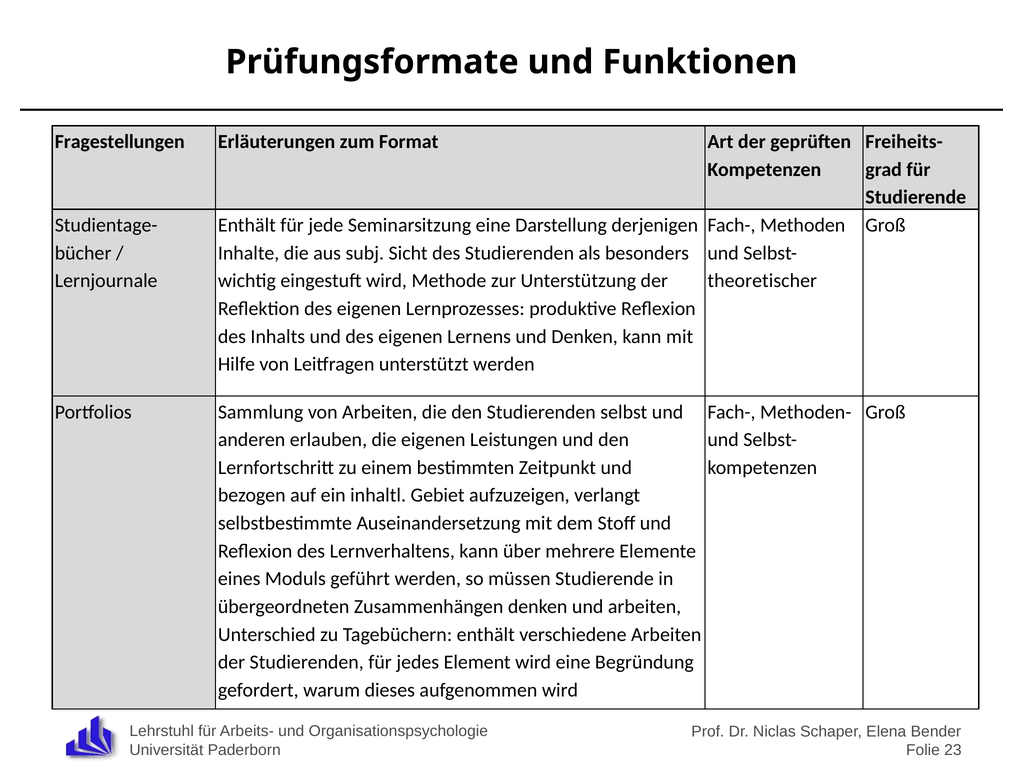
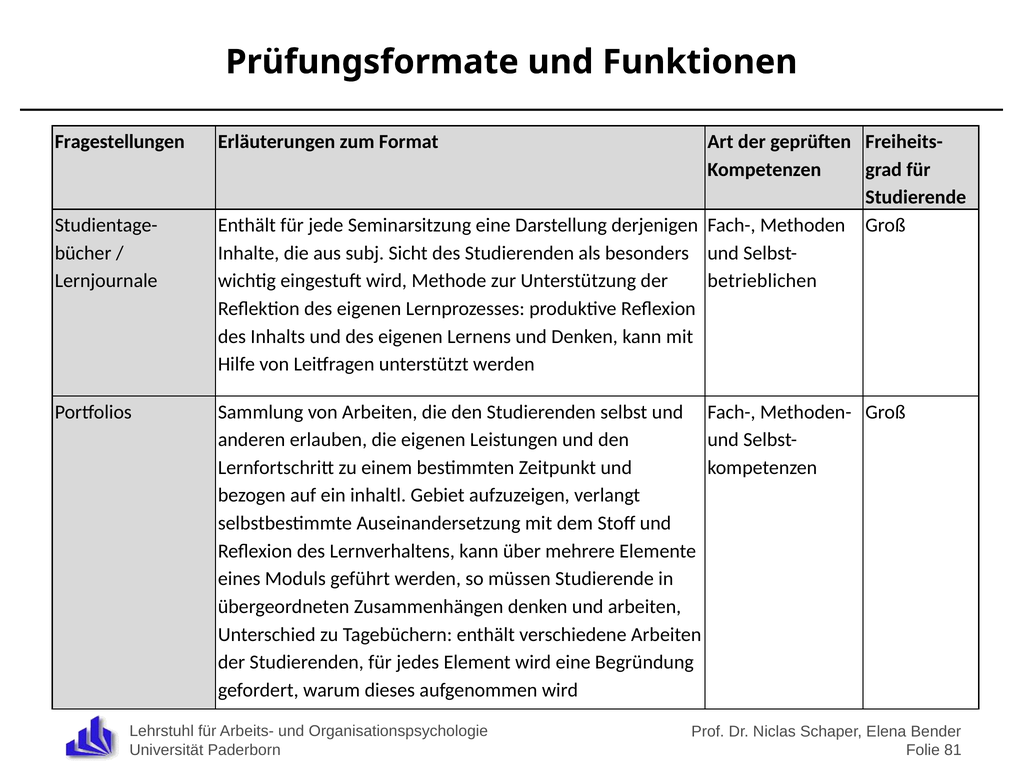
theoretischer: theoretischer -> betrieblichen
23: 23 -> 81
